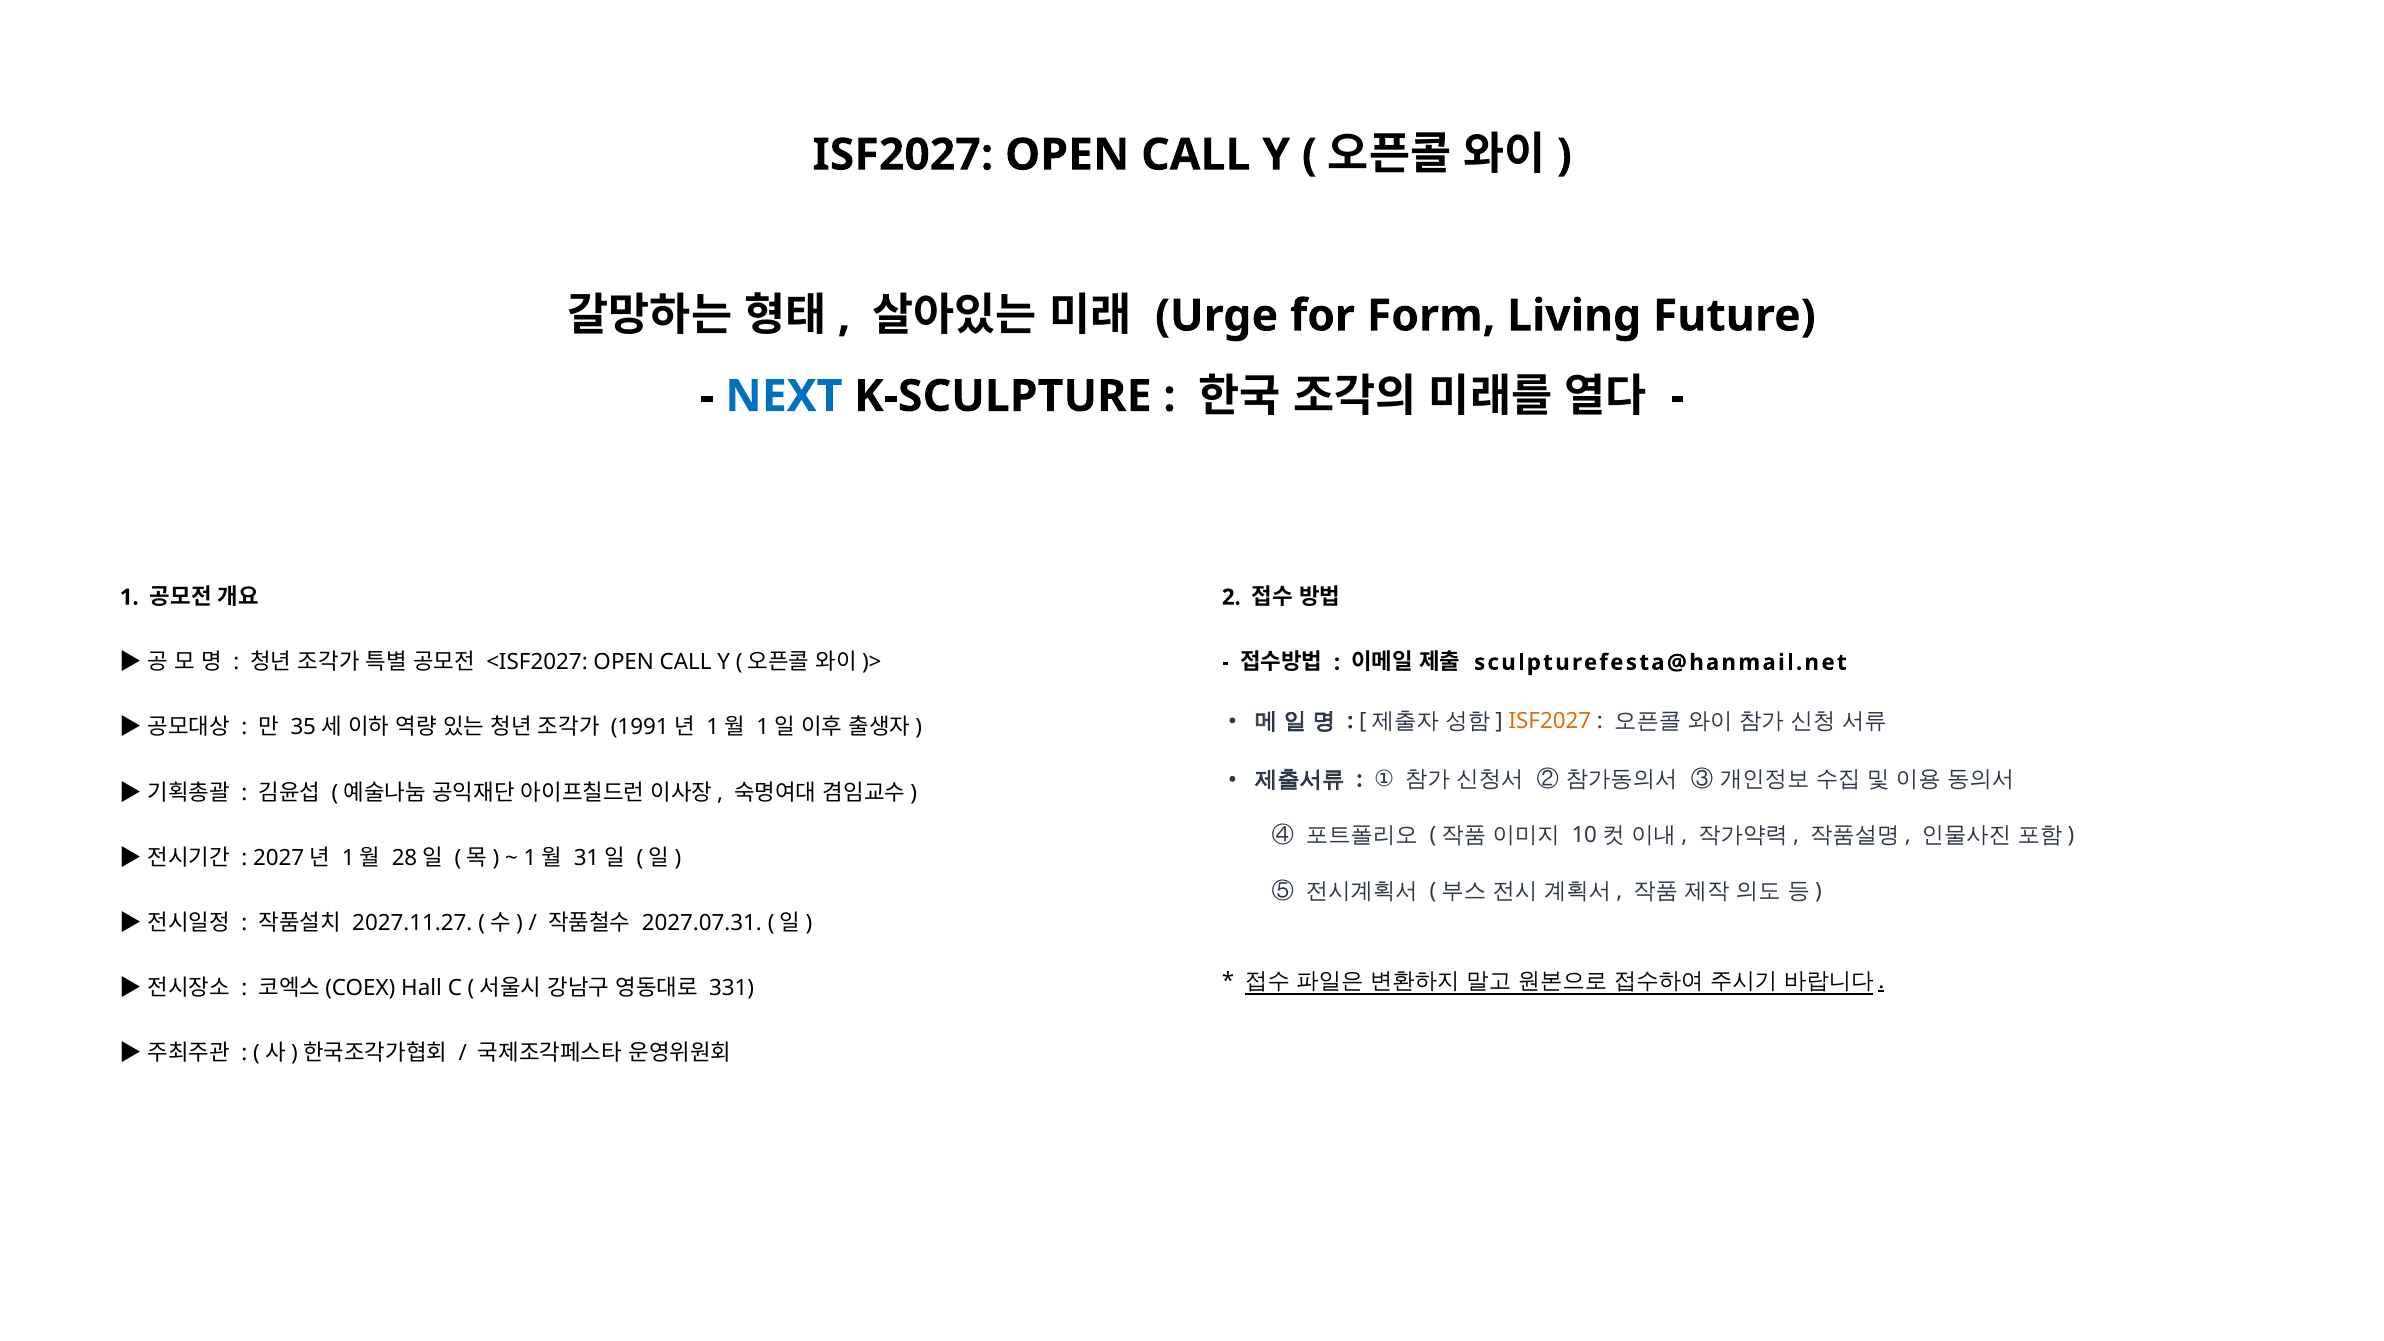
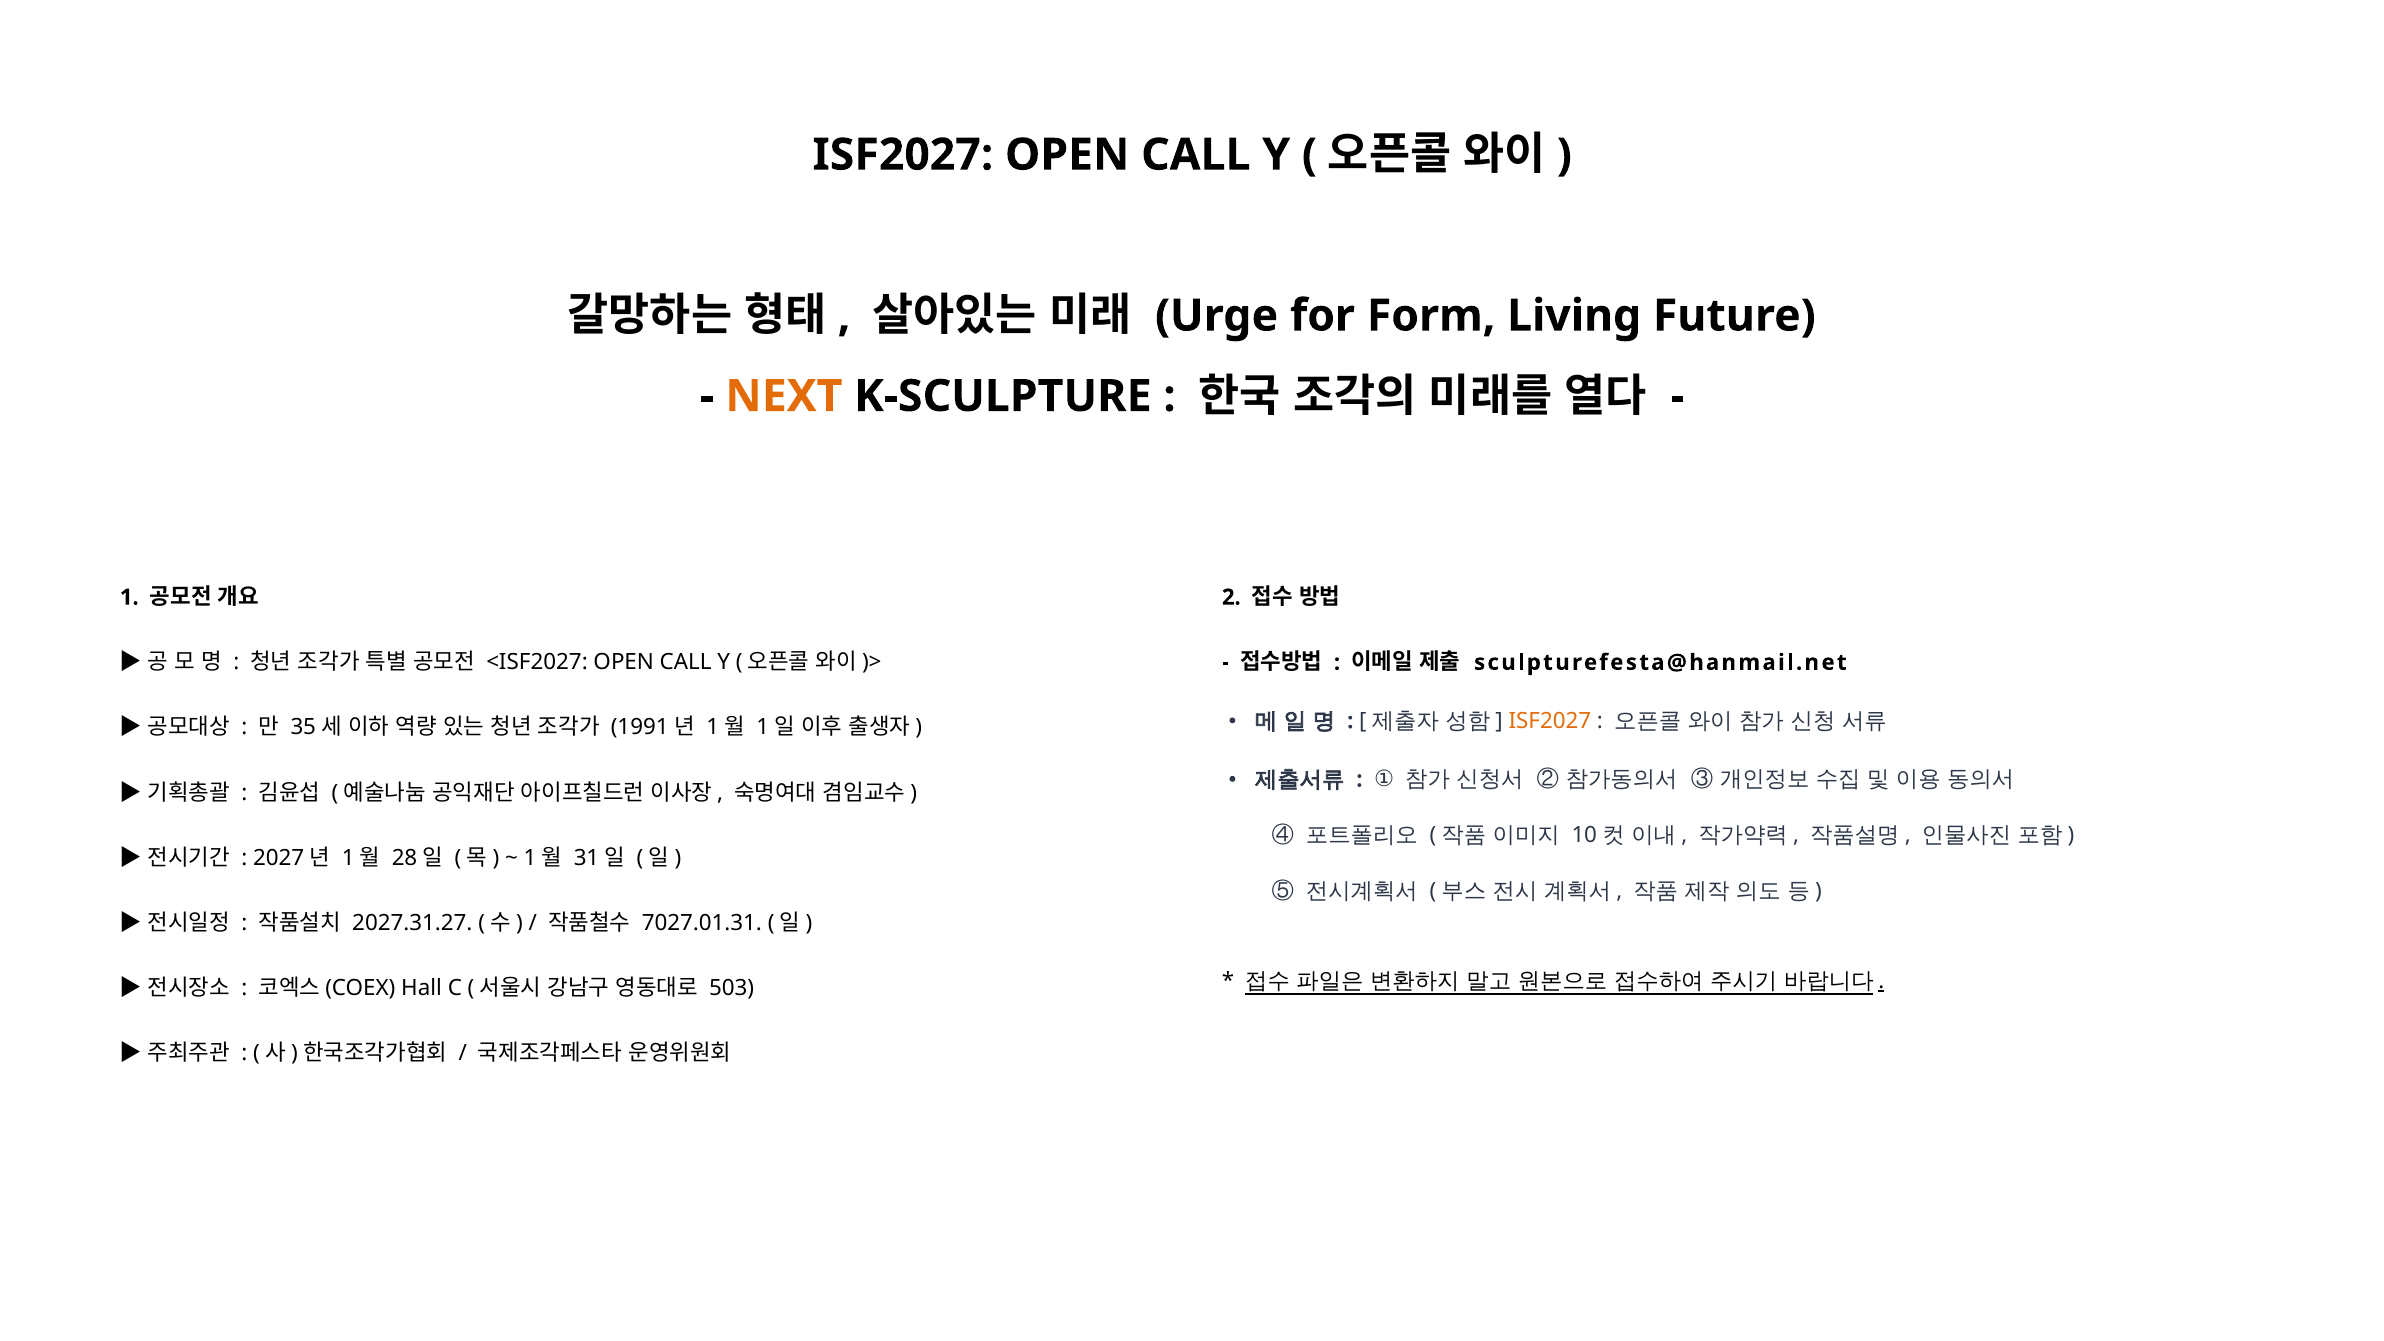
NEXT colour: blue -> orange
2027.11.27: 2027.11.27 -> 2027.31.27
2027.07.31: 2027.07.31 -> 7027.01.31
331: 331 -> 503
